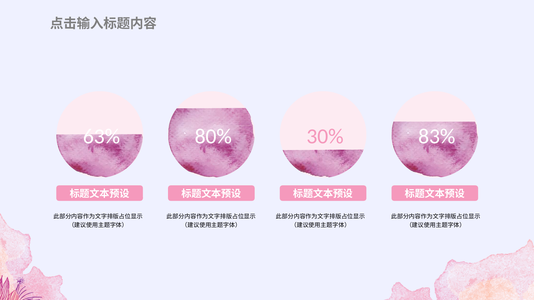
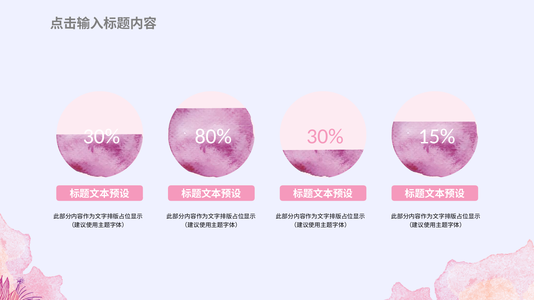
63% at (101, 136): 63% -> 30%
83%: 83% -> 15%
